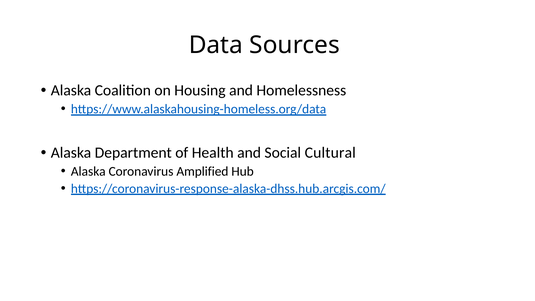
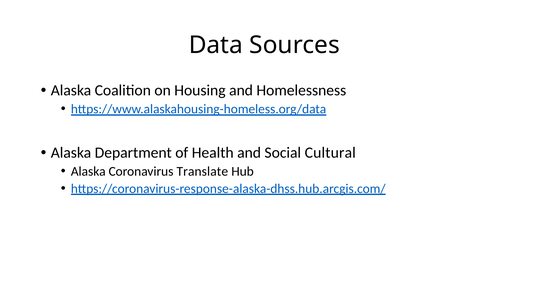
Amplified: Amplified -> Translate
